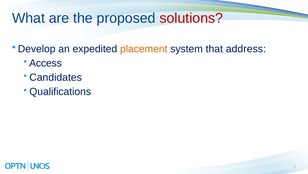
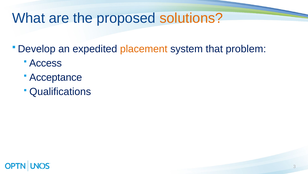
solutions colour: red -> orange
address: address -> problem
Candidates: Candidates -> Acceptance
